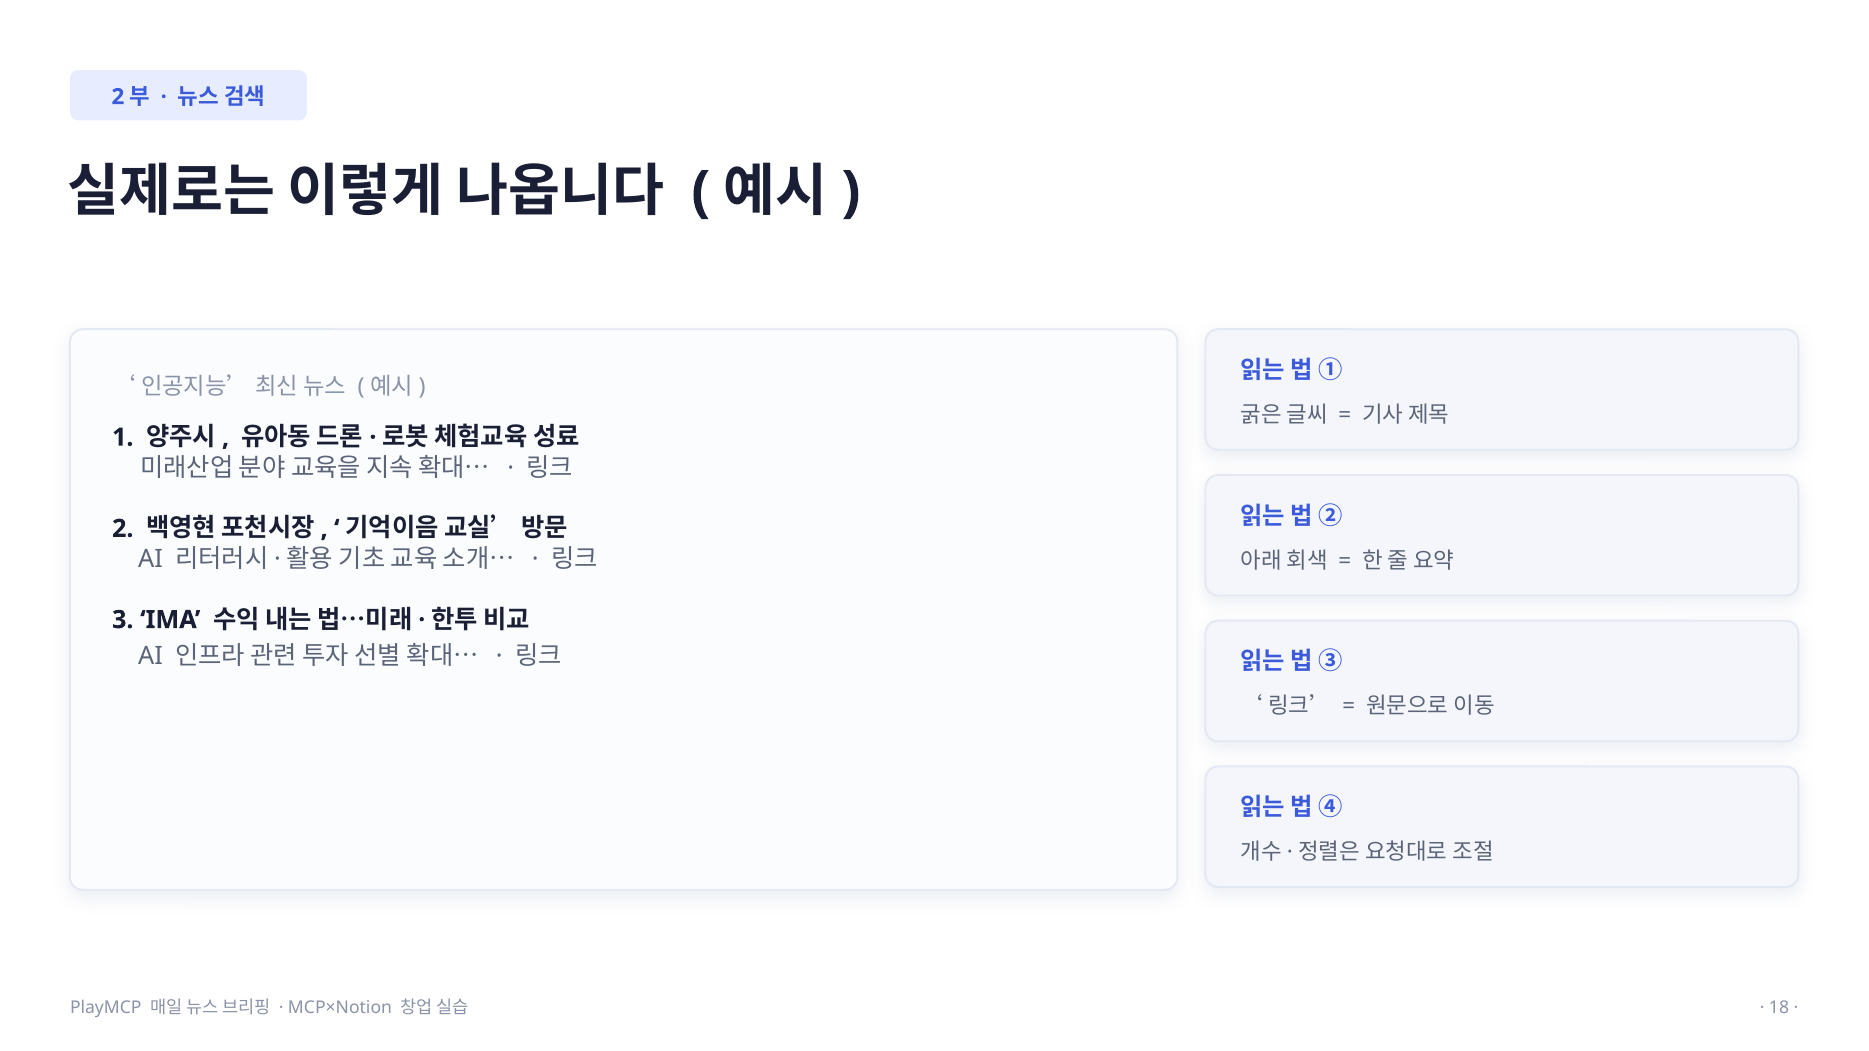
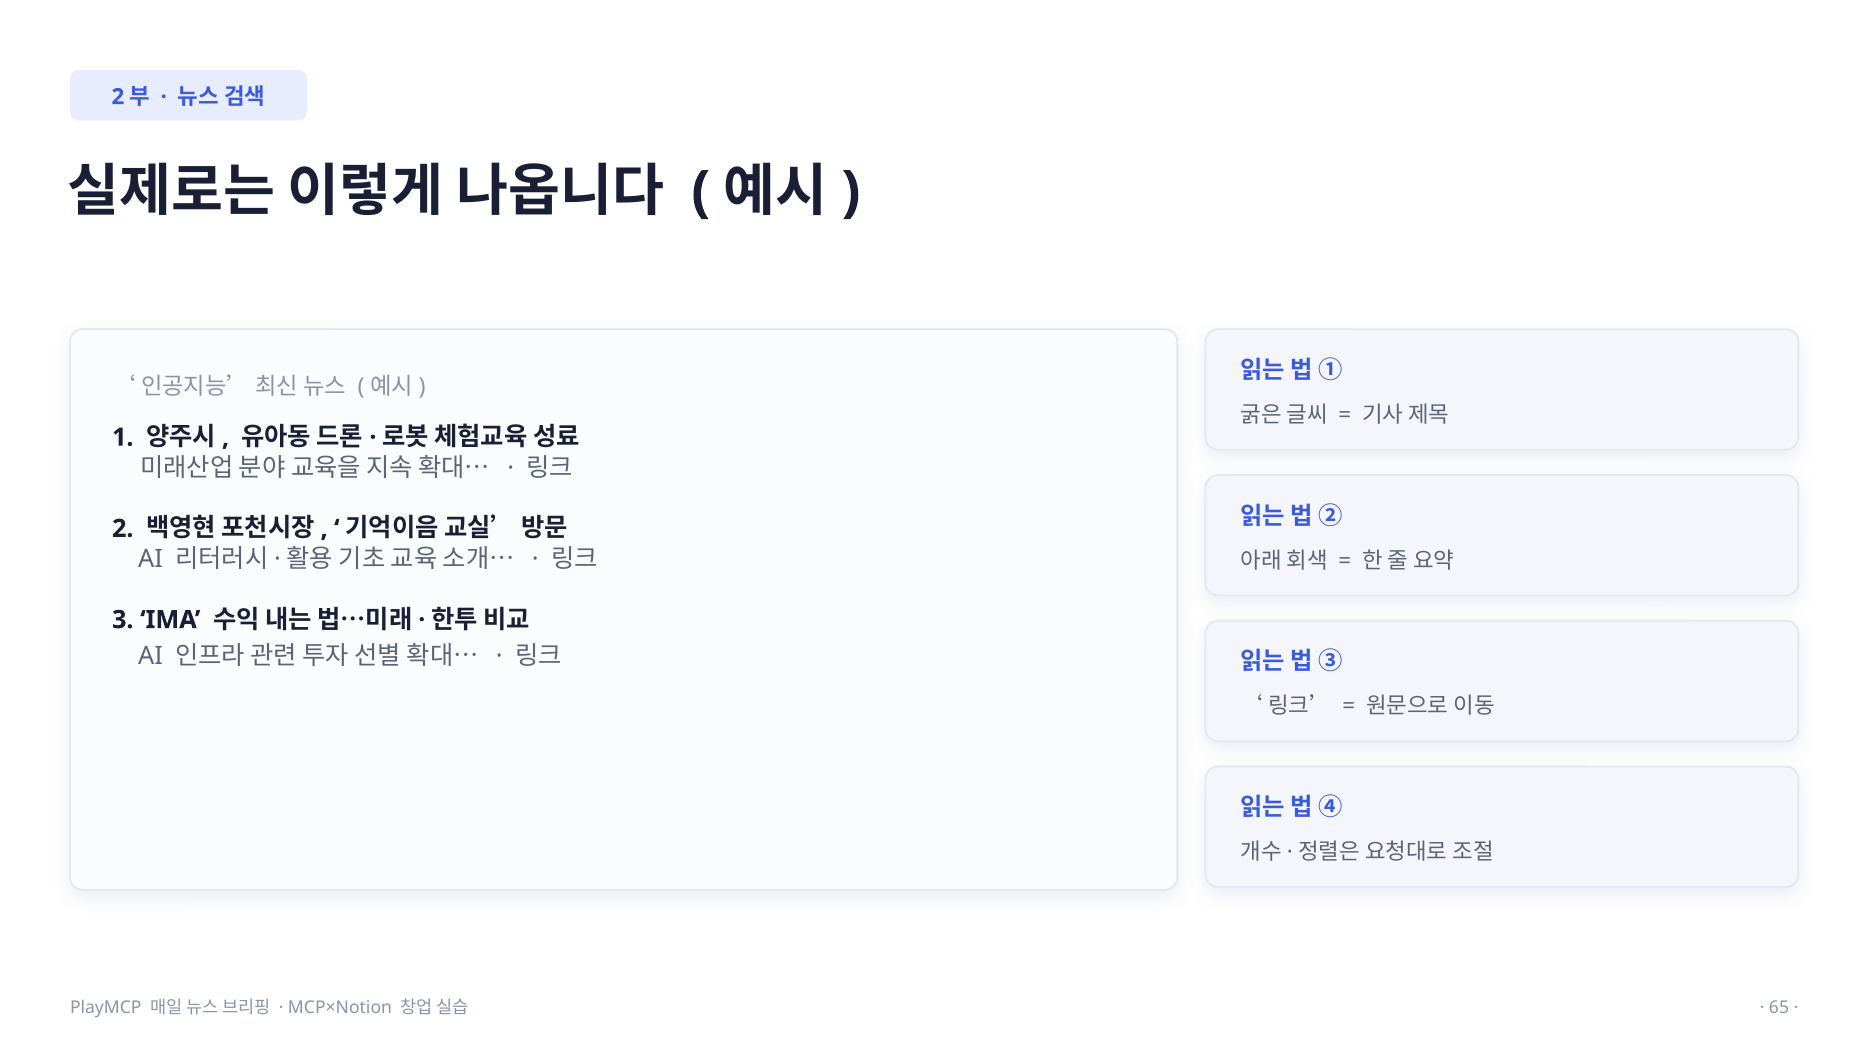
18: 18 -> 65
